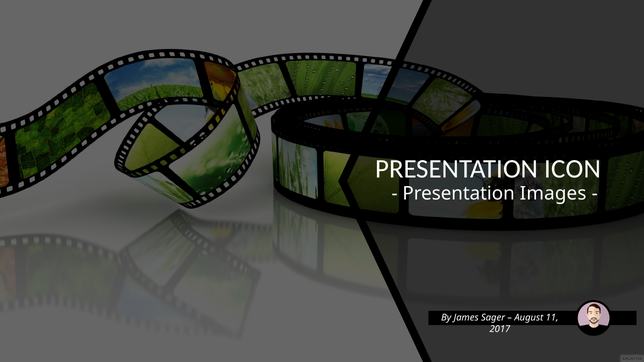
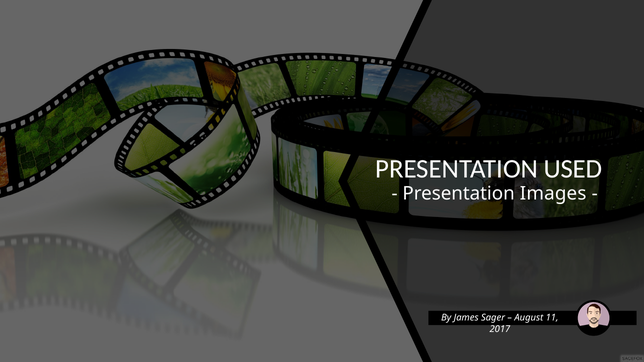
ICON: ICON -> USED
